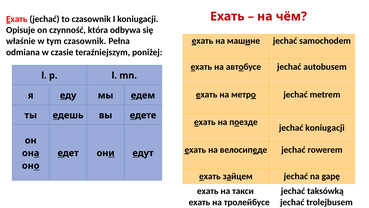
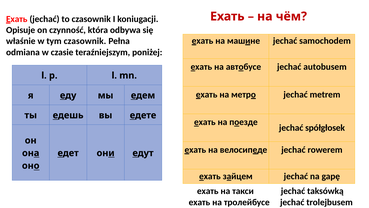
jechać koniugacji: koniugacji -> spółgłosek
